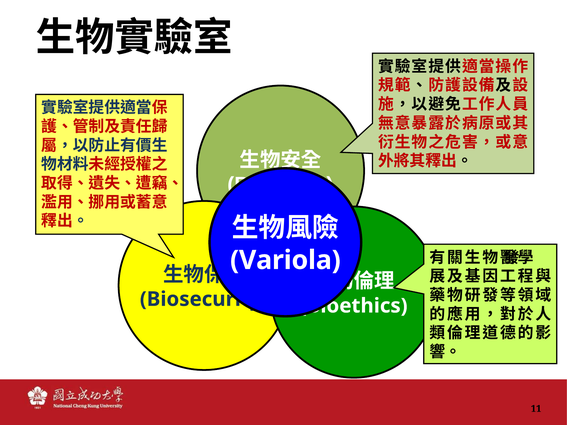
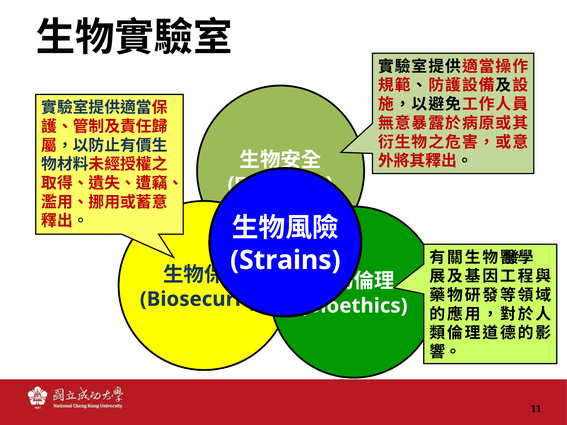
Variola: Variola -> Strains
